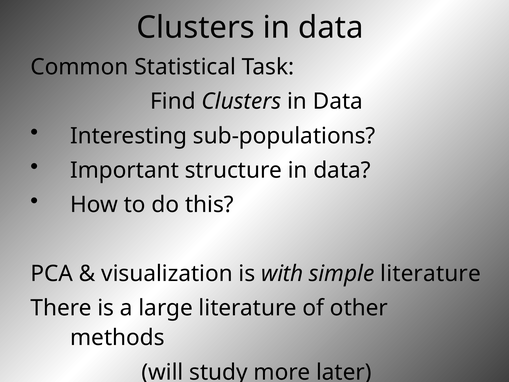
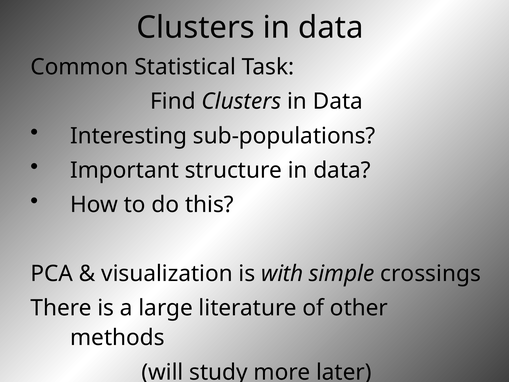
simple literature: literature -> crossings
